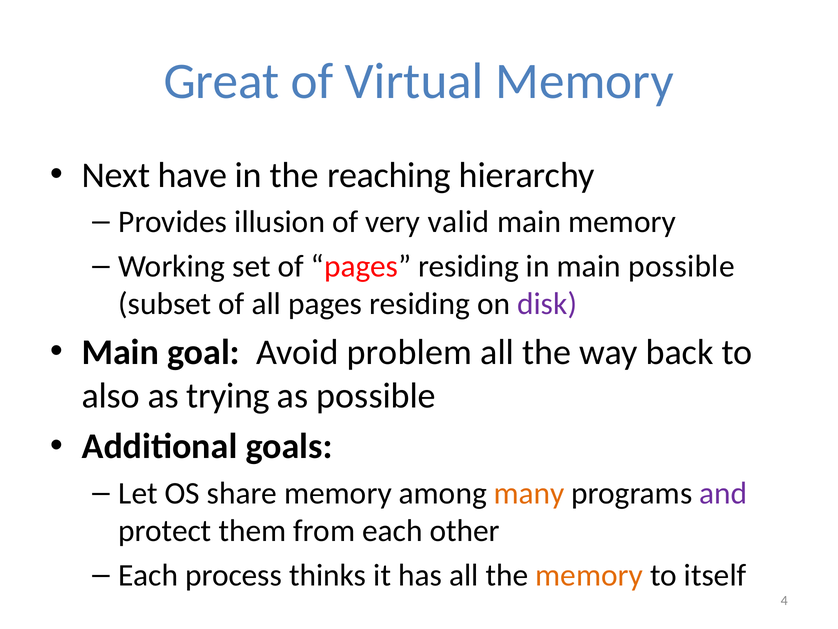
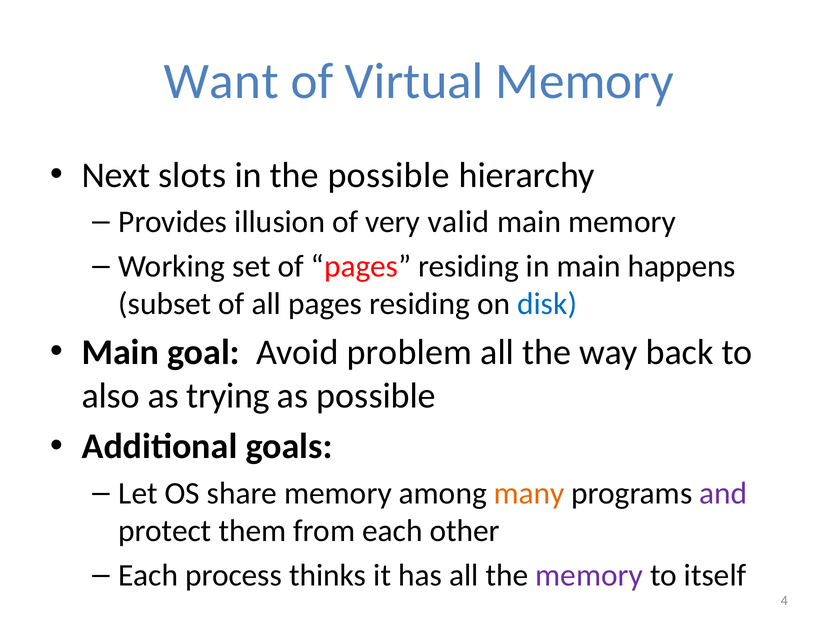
Great: Great -> Want
have: have -> slots
the reaching: reaching -> possible
main possible: possible -> happens
disk colour: purple -> blue
memory at (589, 575) colour: orange -> purple
